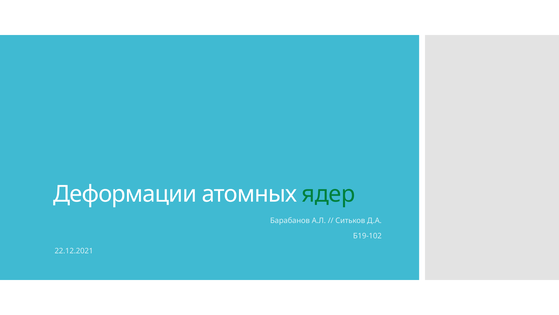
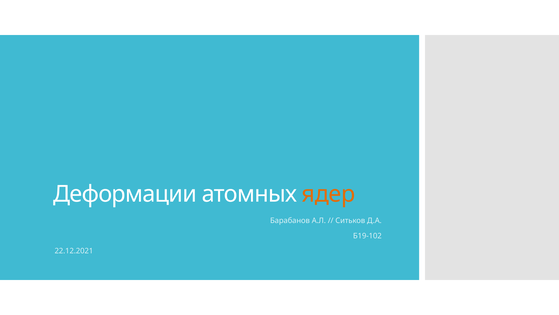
ядер colour: green -> orange
